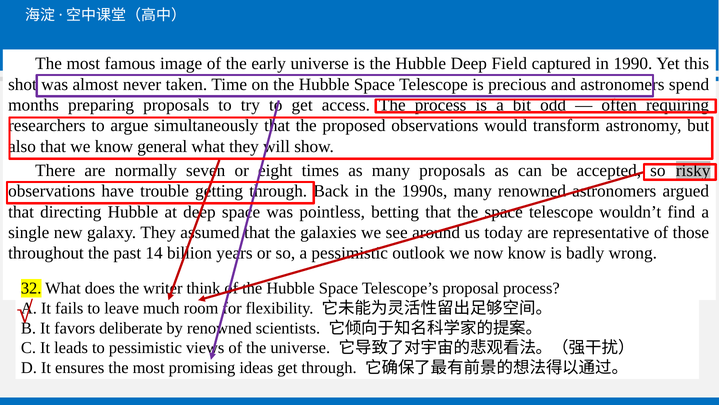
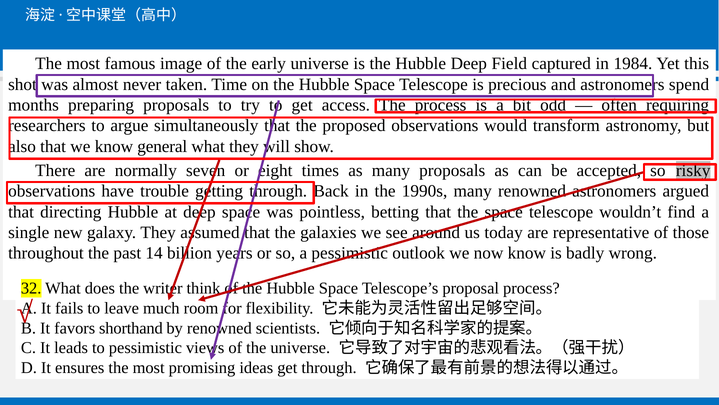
1990: 1990 -> 1984
deliberate: deliberate -> shorthand
